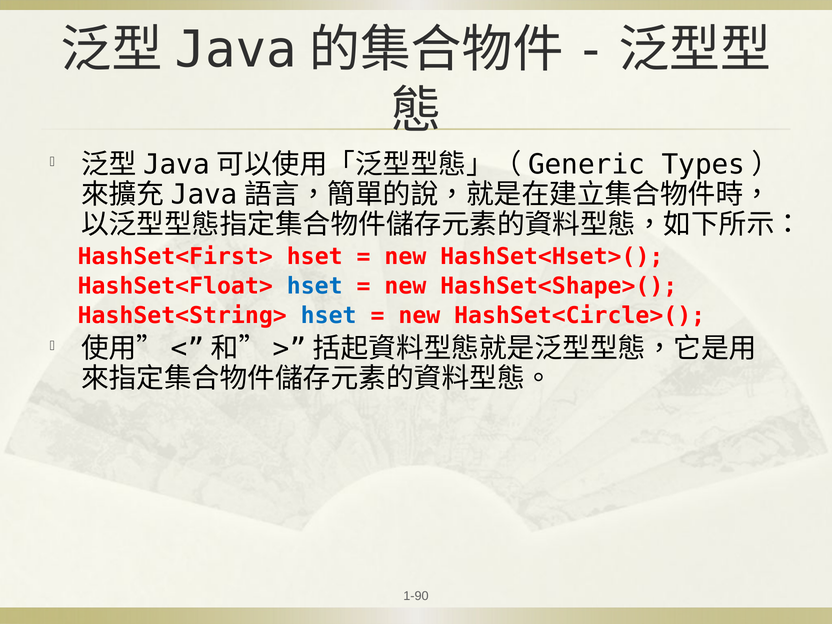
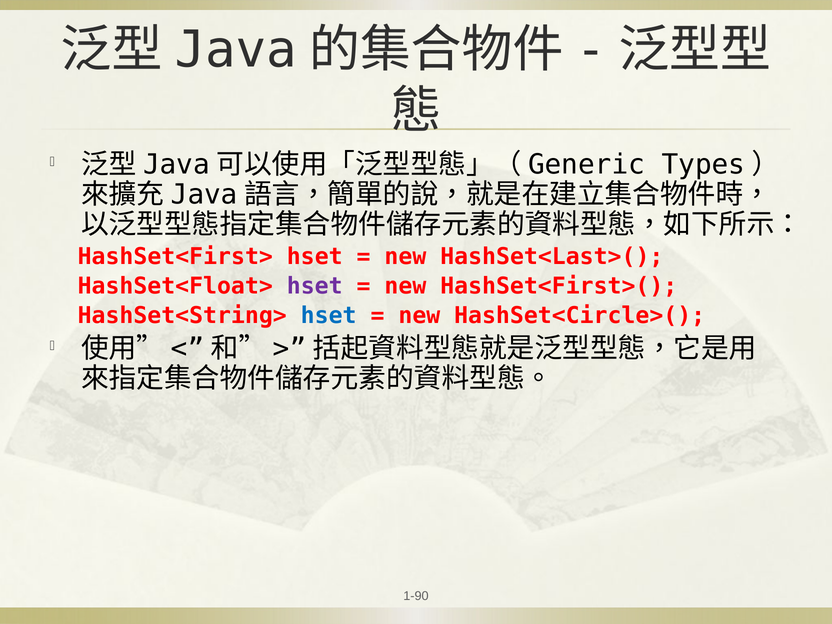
HashSet<Hset>(: HashSet<Hset>( -> HashSet<Last>(
hset at (315, 286) colour: blue -> purple
HashSet<Shape>(: HashSet<Shape>( -> HashSet<First>(
